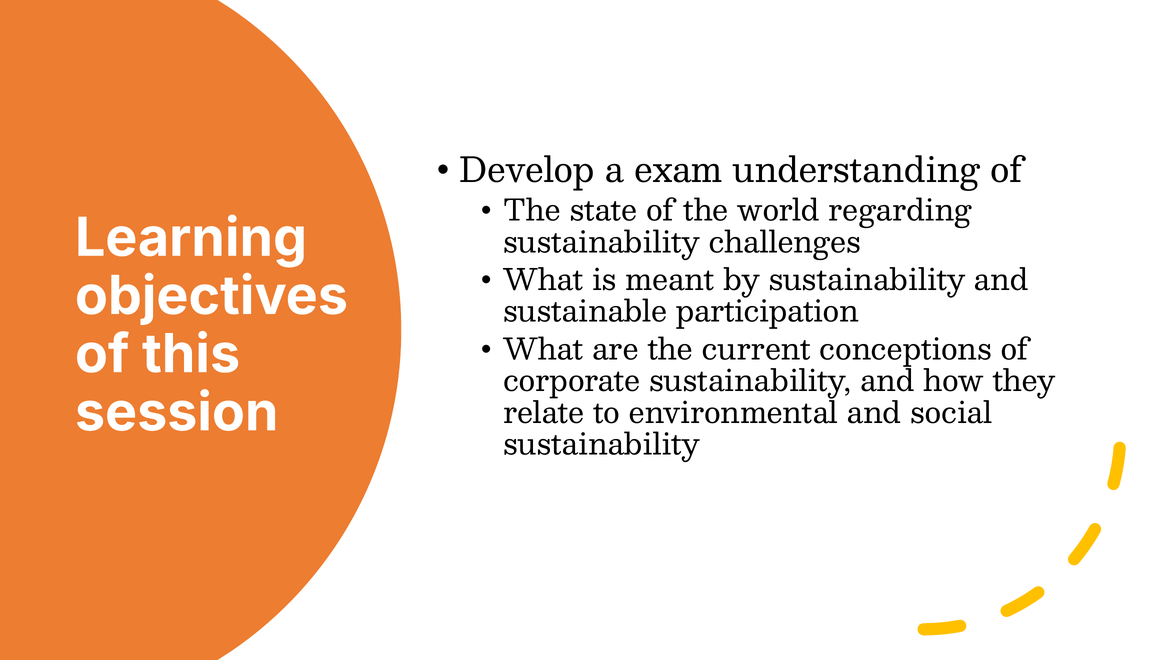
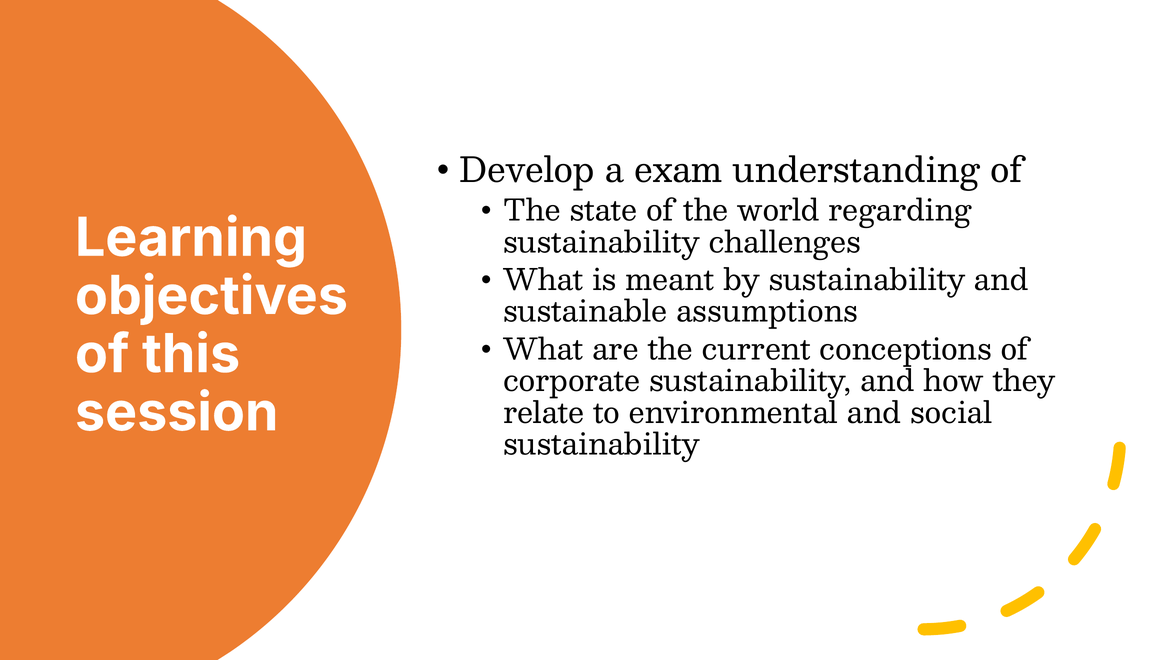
participation: participation -> assumptions
